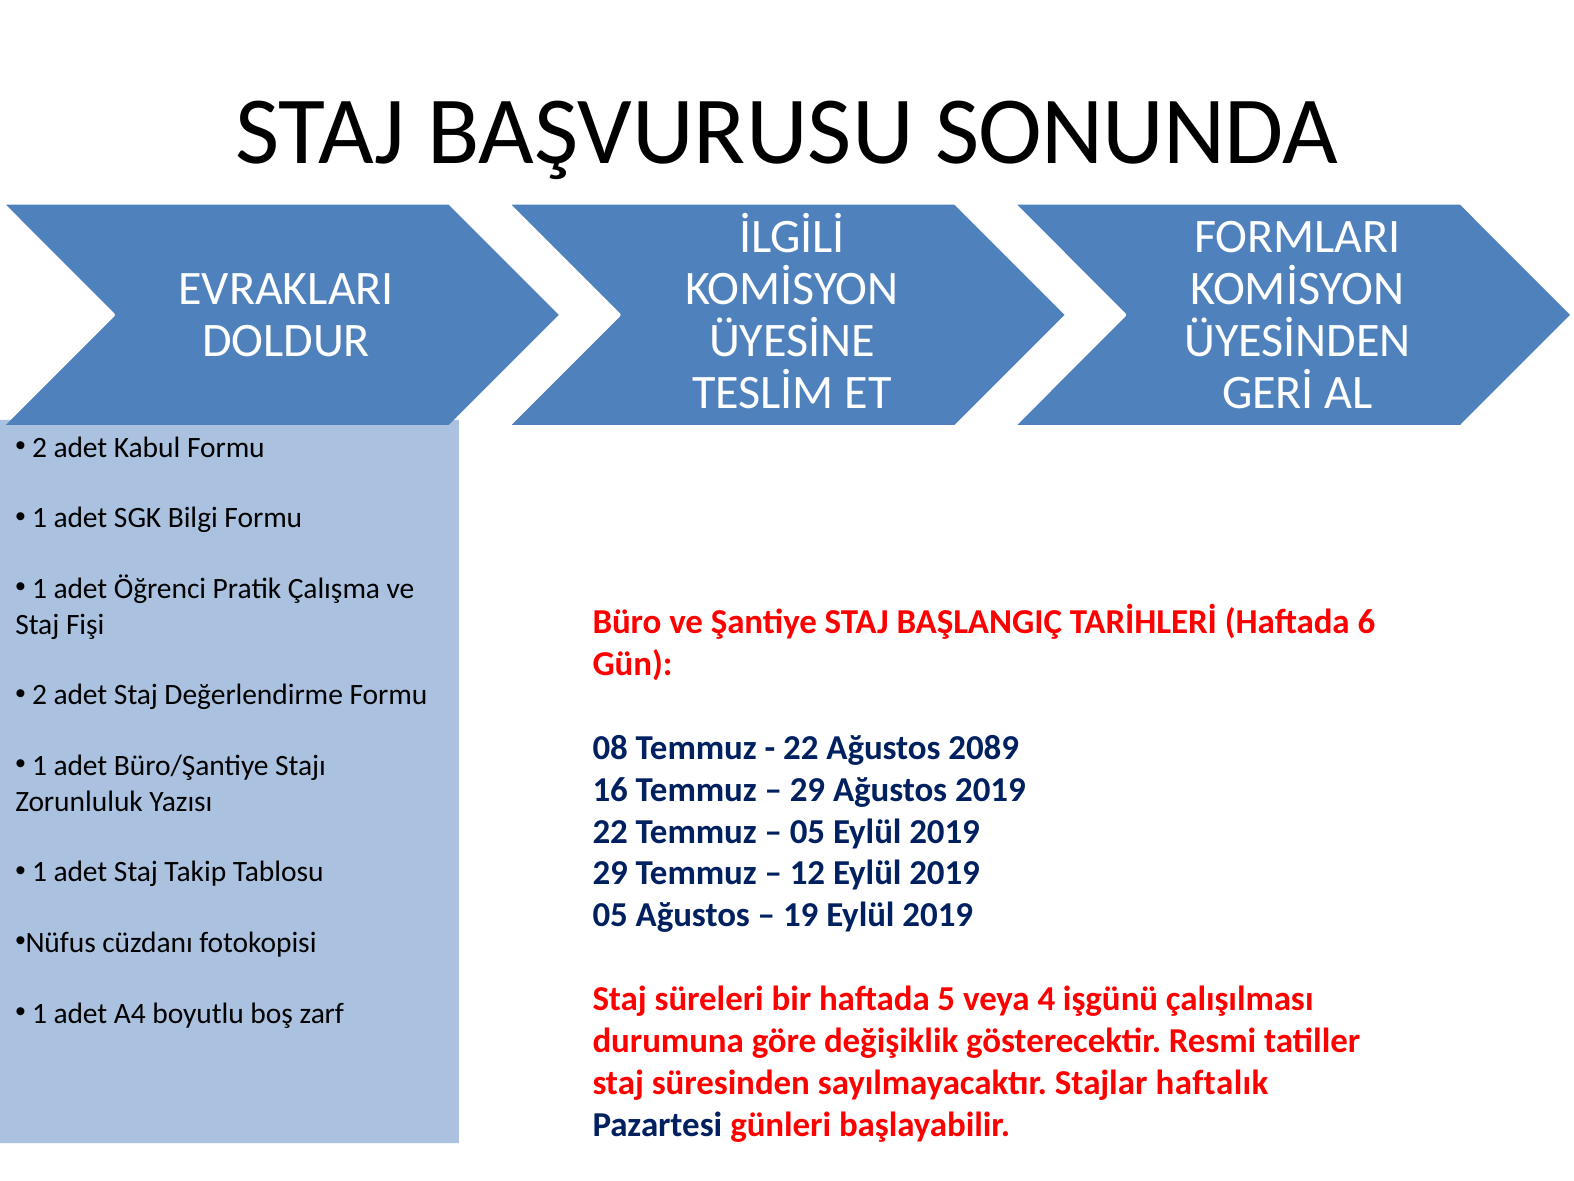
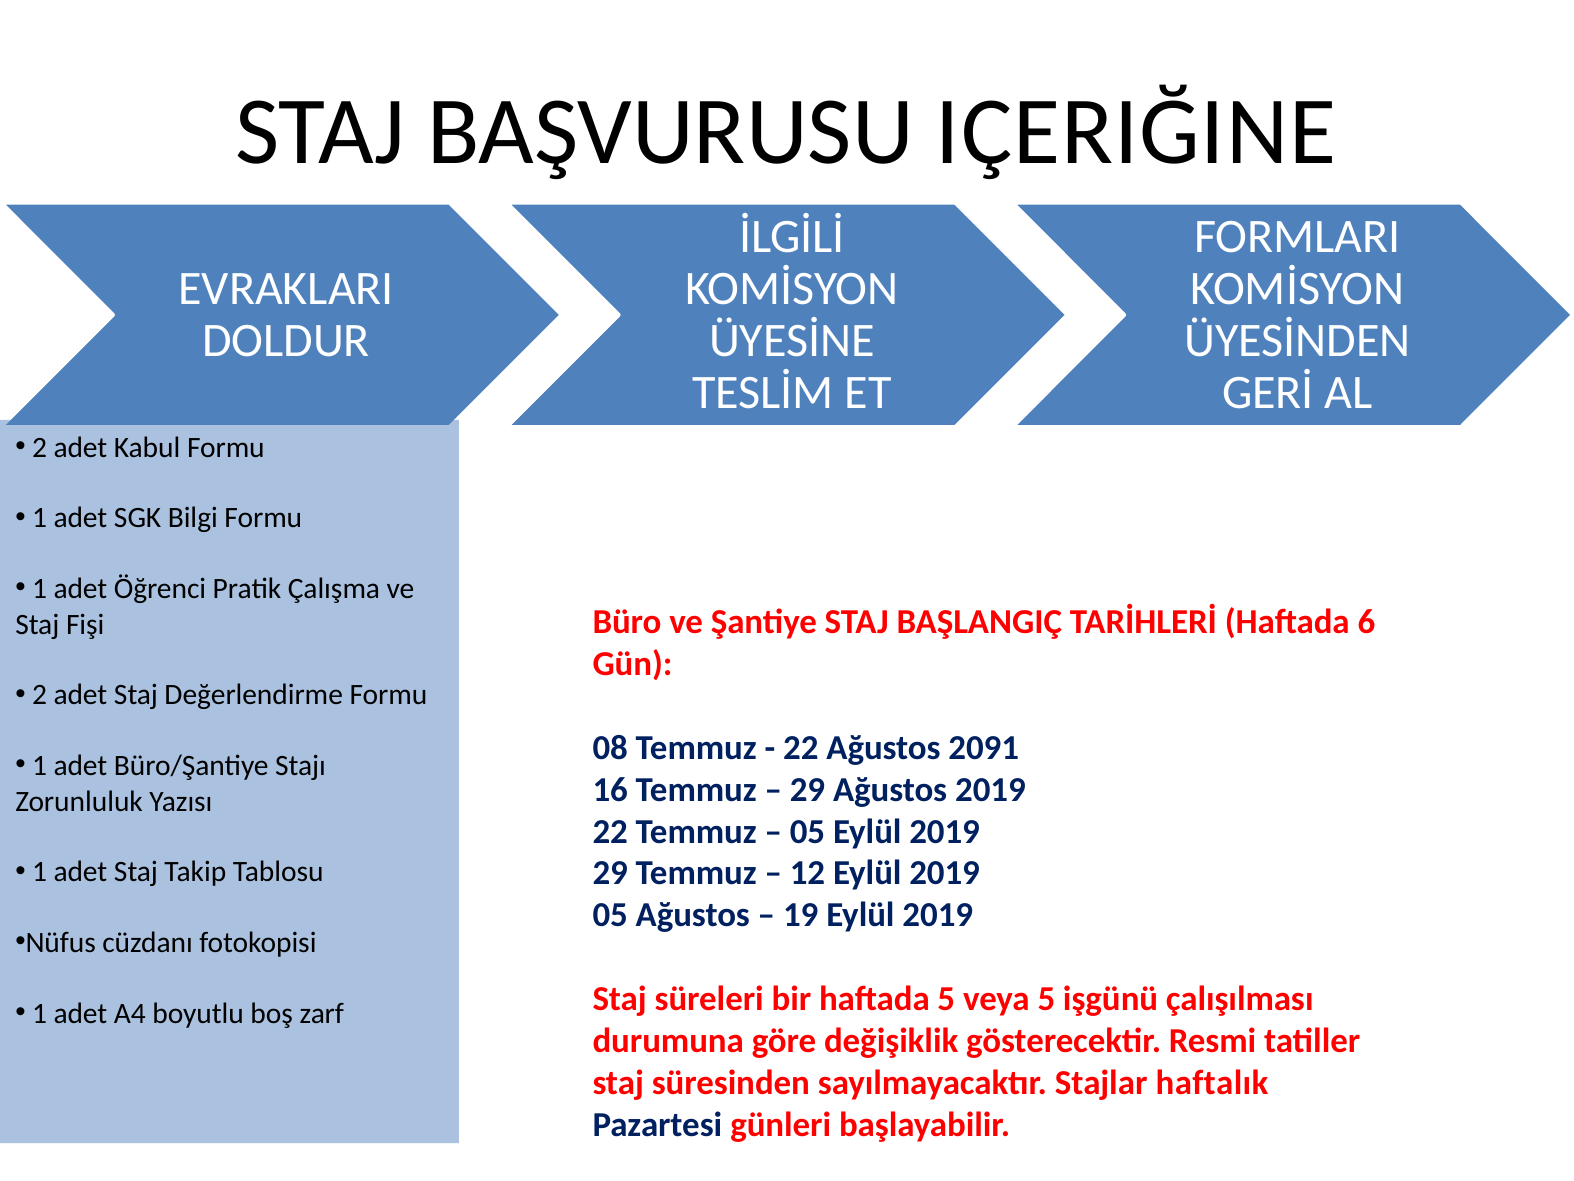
SONUNDA: SONUNDA -> IÇERIĞINE
2089: 2089 -> 2091
veya 4: 4 -> 5
